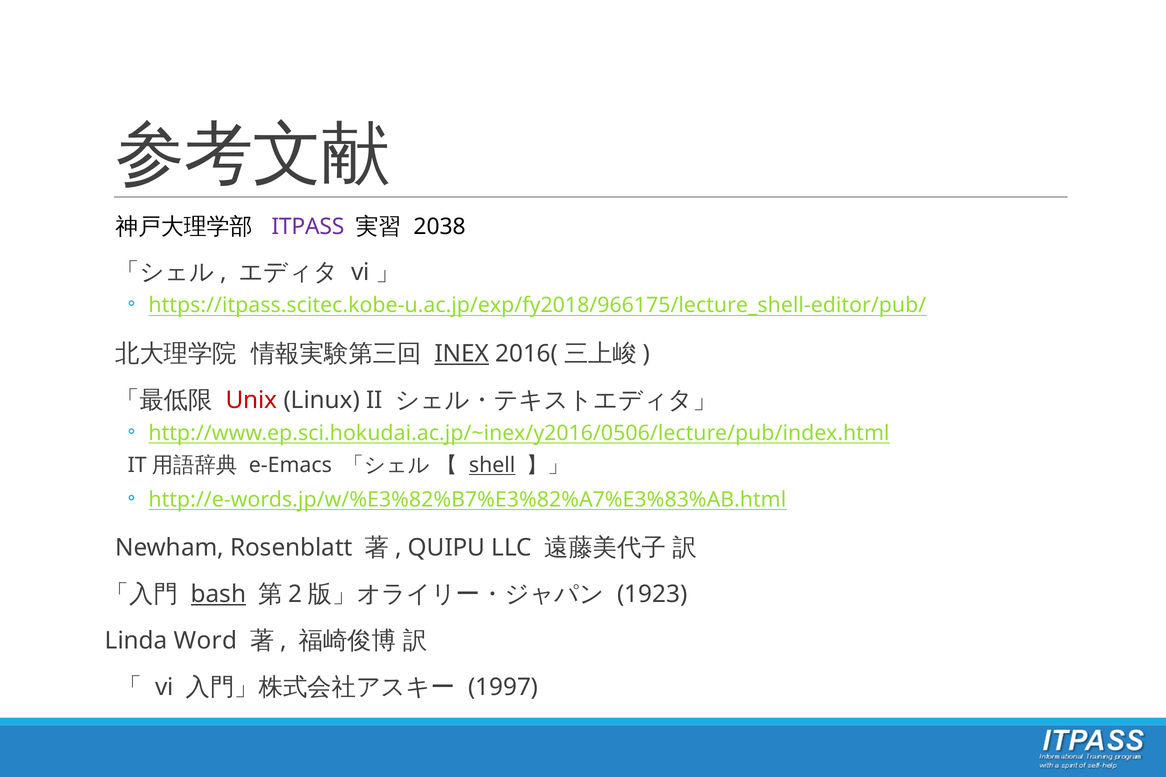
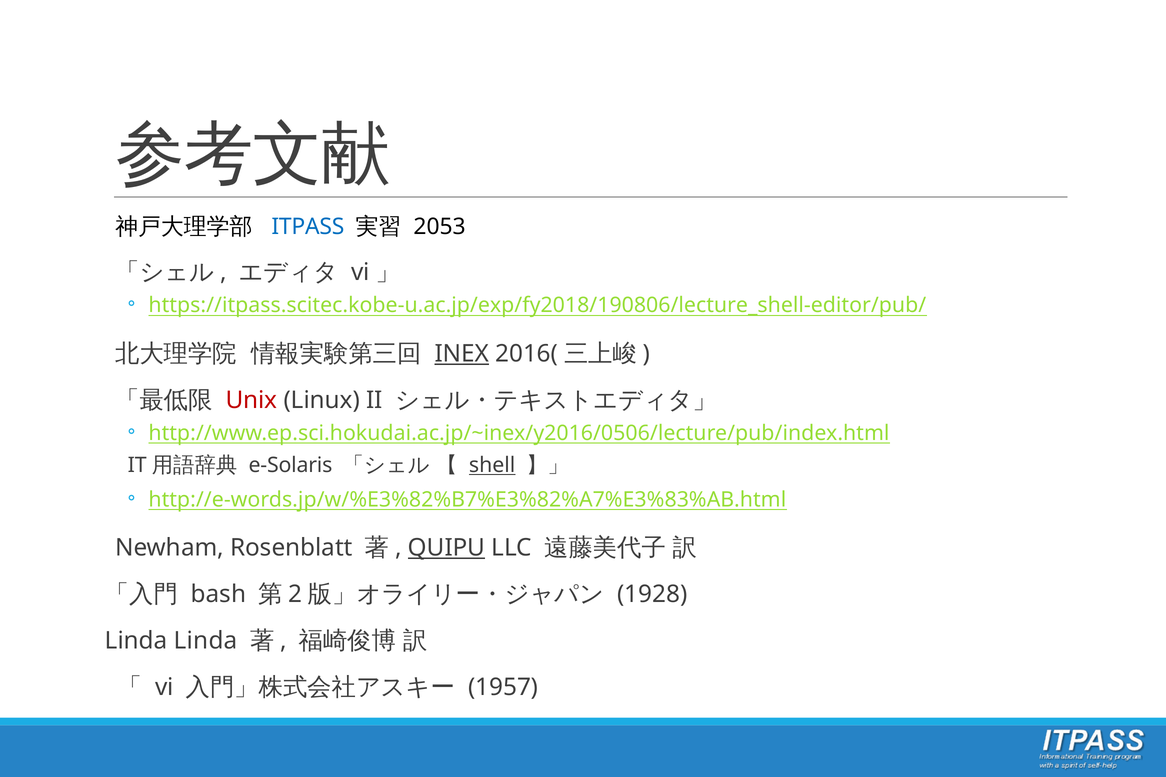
ITPASS colour: purple -> blue
2038: 2038 -> 2053
https://itpass.scitec.kobe-u.ac.jp/exp/fy2018/966175/lecture_shell-editor/pub/: https://itpass.scitec.kobe-u.ac.jp/exp/fy2018/966175/lecture_shell-editor/pub/ -> https://itpass.scitec.kobe-u.ac.jp/exp/fy2018/190806/lecture_shell-editor/pub/
e-Emacs: e-Emacs -> e-Solaris
QUIPU underline: none -> present
bash underline: present -> none
1923: 1923 -> 1928
Linda Word: Word -> Linda
1997: 1997 -> 1957
